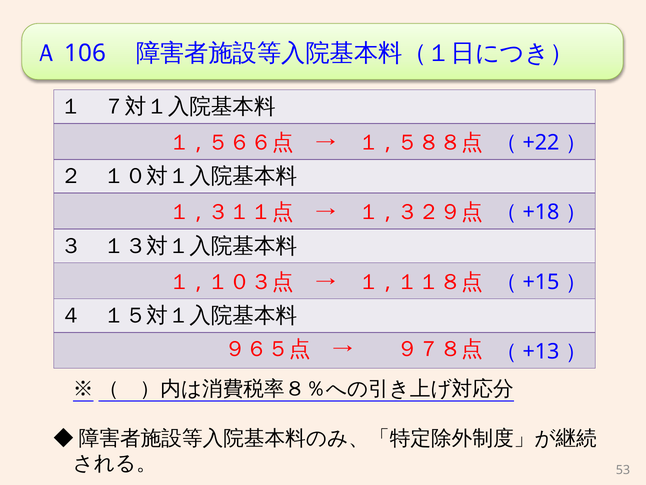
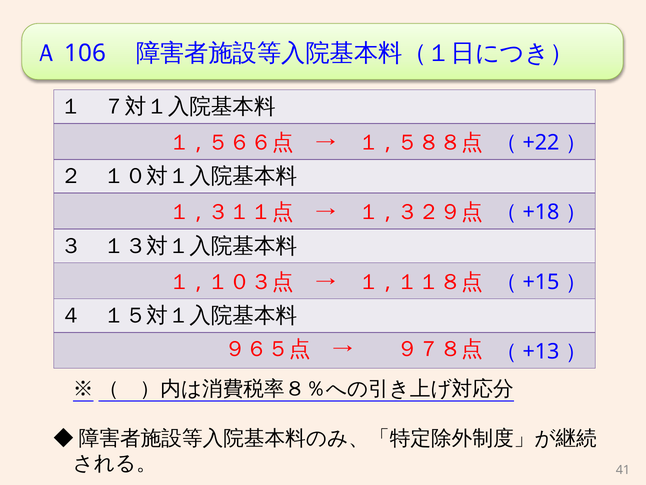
53: 53 -> 41
